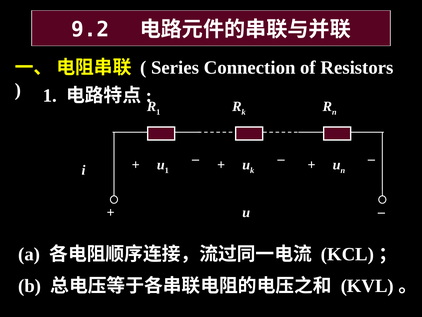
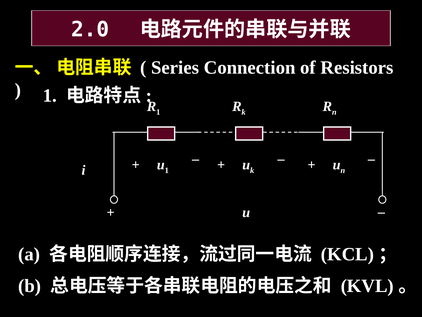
9.2: 9.2 -> 2.0
